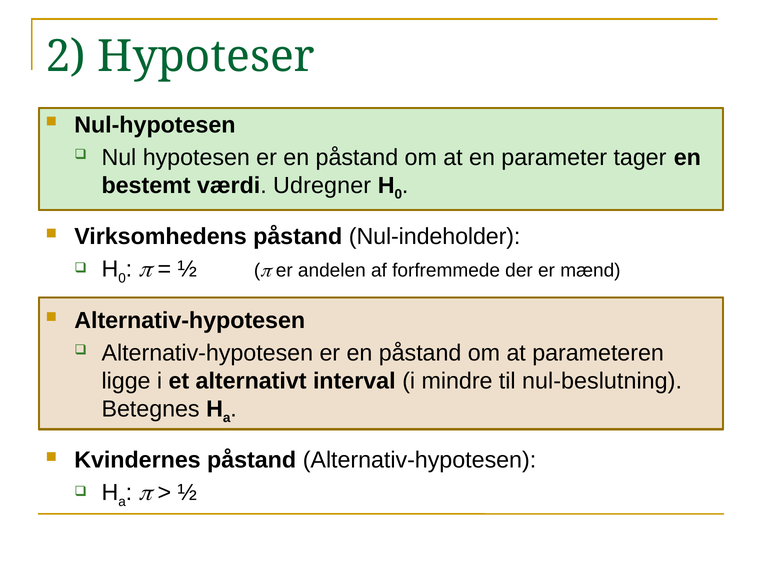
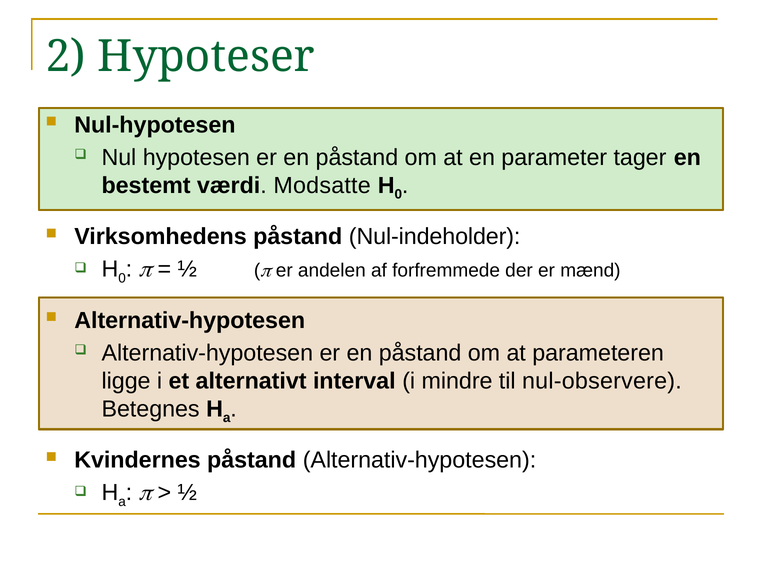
Udregner: Udregner -> Modsatte
nul-beslutning: nul-beslutning -> nul-observere
